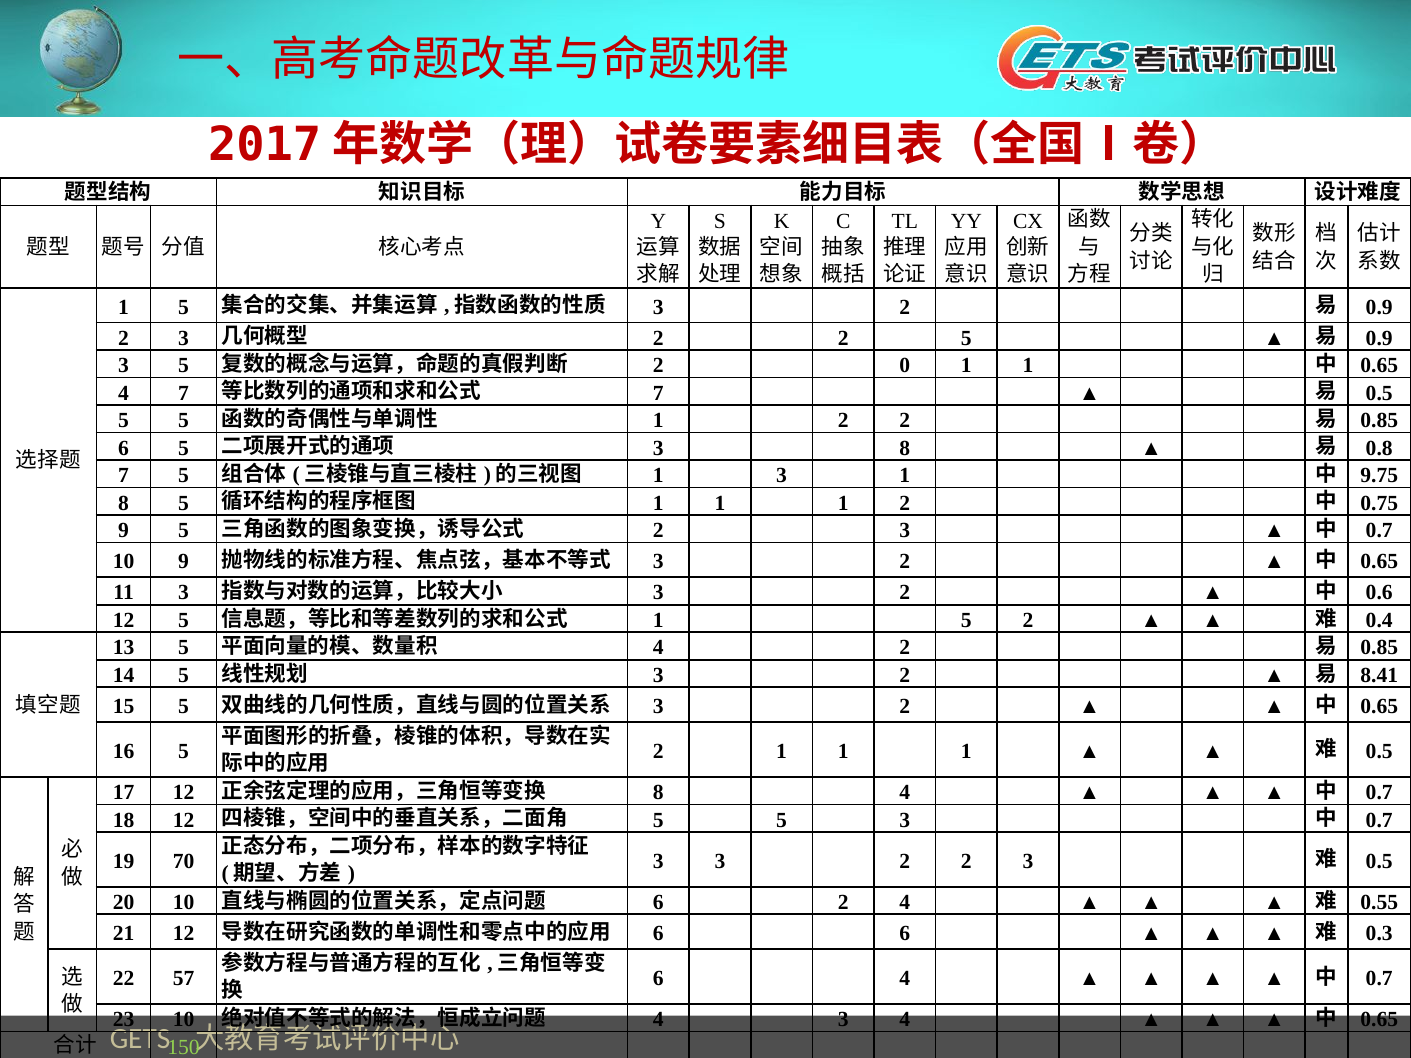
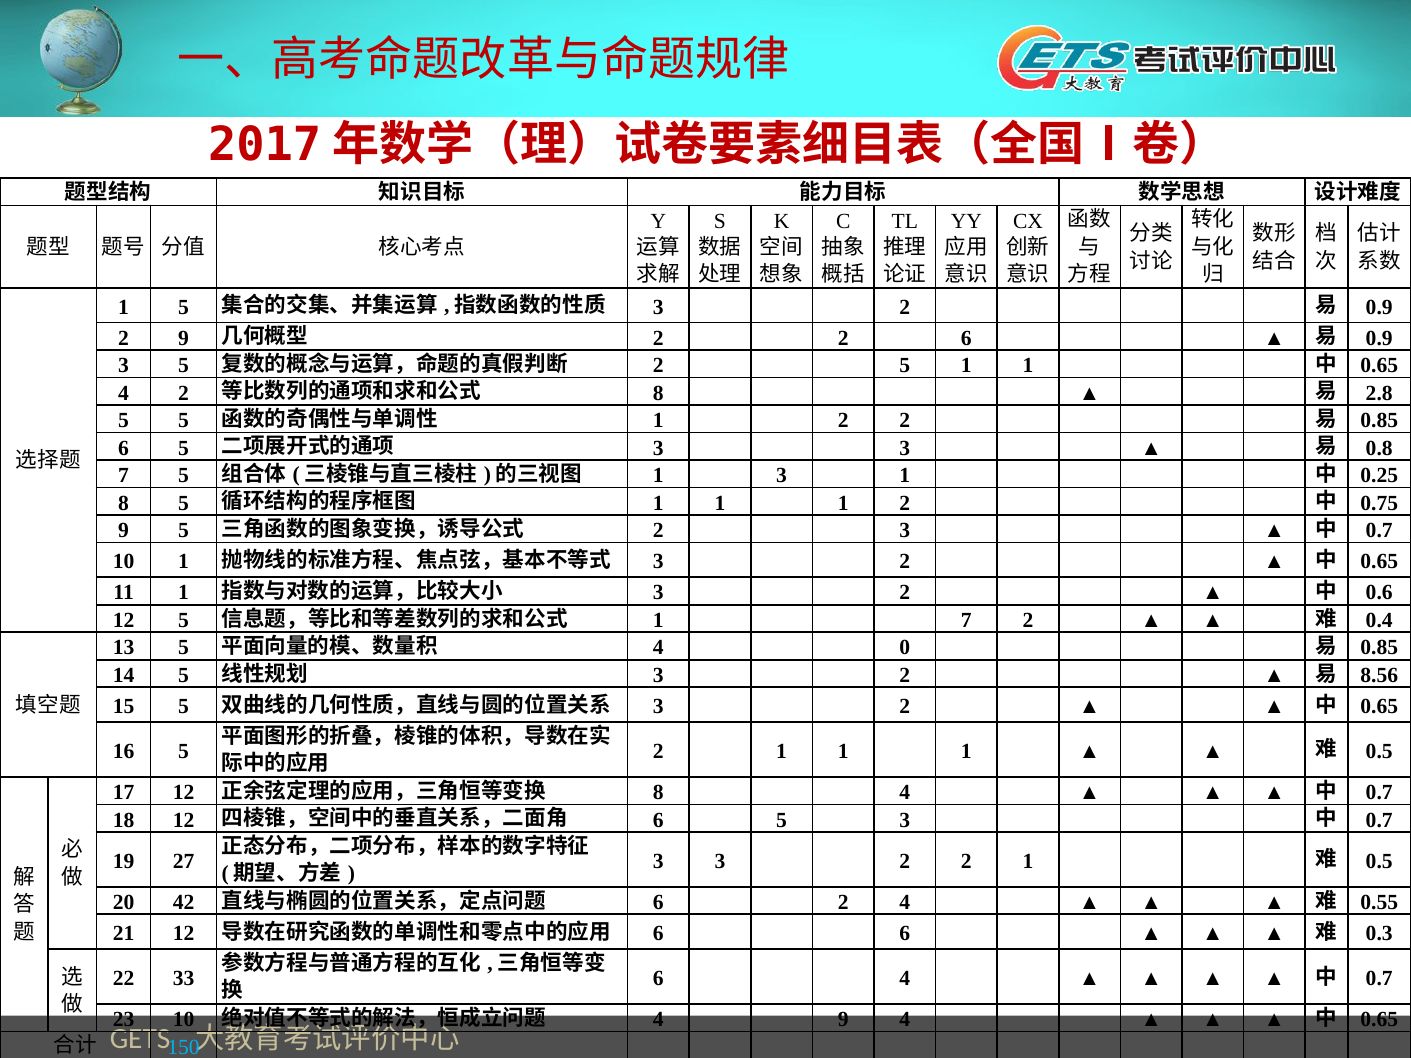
3 at (184, 338): 3 -> 9
2 5: 5 -> 6
2 0: 0 -> 5
4 7: 7 -> 2
7 at (658, 393): 7 -> 8
0.5 at (1379, 393): 0.5 -> 2.8
8 at (905, 448): 8 -> 3
9.75: 9.75 -> 0.25
10 9: 9 -> 1
11 3: 3 -> 1
5 at (966, 621): 5 -> 7
4 2: 2 -> 0
8.41: 8.41 -> 8.56
5 at (658, 820): 5 -> 6
70: 70 -> 27
2 2 3: 3 -> 1
20 10: 10 -> 42
57: 57 -> 33
4 3: 3 -> 9
150 colour: light green -> light blue
